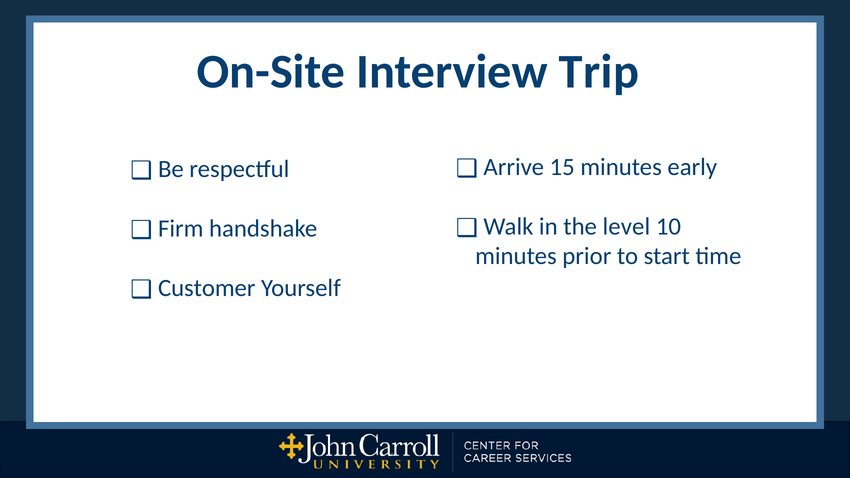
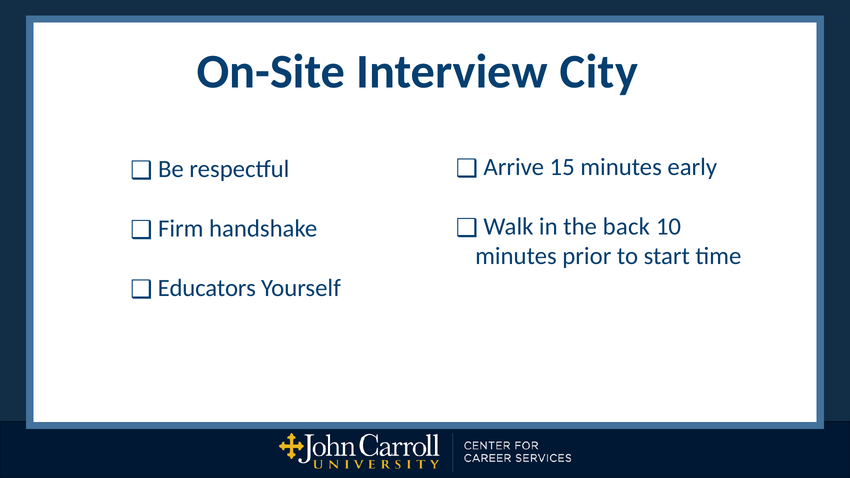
Trip: Trip -> City
level: level -> back
Customer: Customer -> Educators
